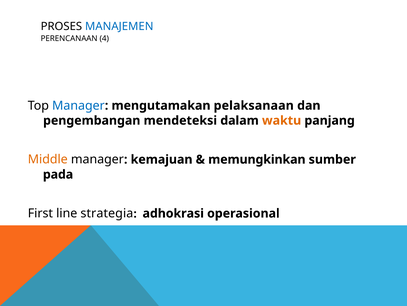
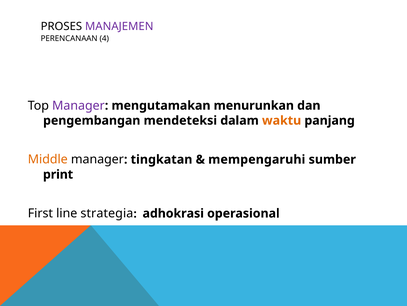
MANAJEMEN colour: blue -> purple
Manager at (78, 105) colour: blue -> purple
pelaksanaan: pelaksanaan -> menurunkan
kemajuan: kemajuan -> tingkatan
memungkinkan: memungkinkan -> mempengaruhi
pada: pada -> print
